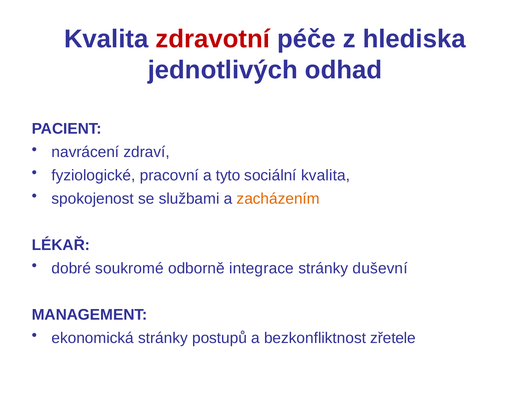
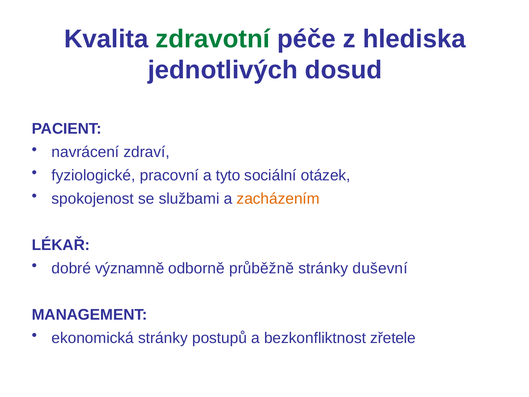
zdravotní colour: red -> green
odhad: odhad -> dosud
sociální kvalita: kvalita -> otázek
soukromé: soukromé -> významně
integrace: integrace -> průběžně
